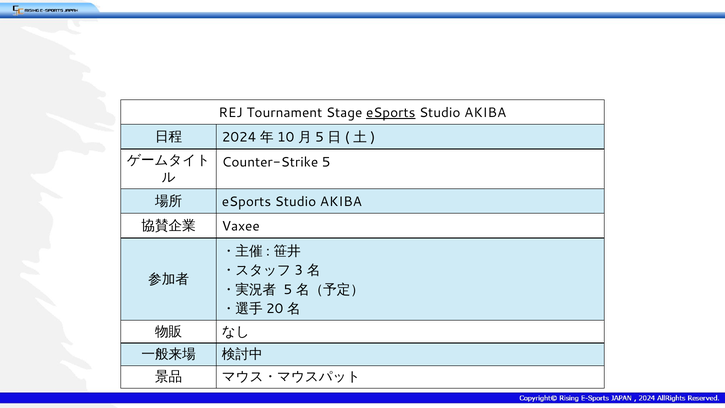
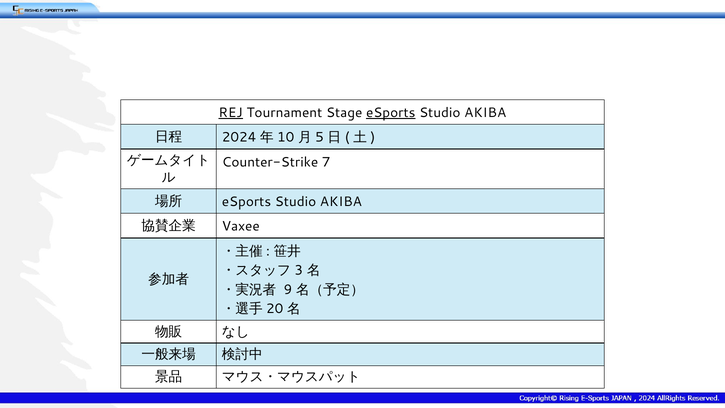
REJ underline: none -> present
Counter-Strike 5: 5 -> 7
5 at (288, 289): 5 -> 9
